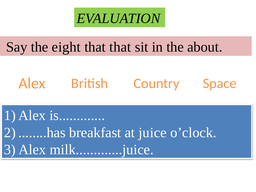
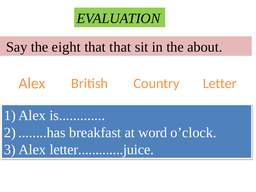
Space: Space -> Letter
juice: juice -> word
milk.............juice: milk.............juice -> letter.............juice
